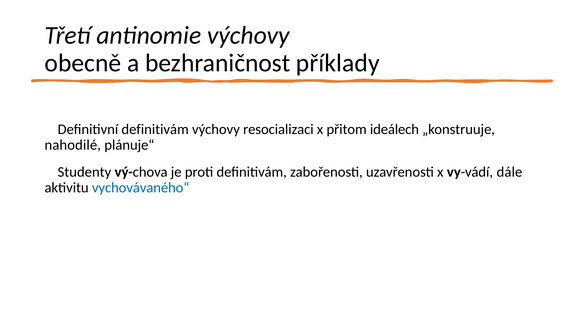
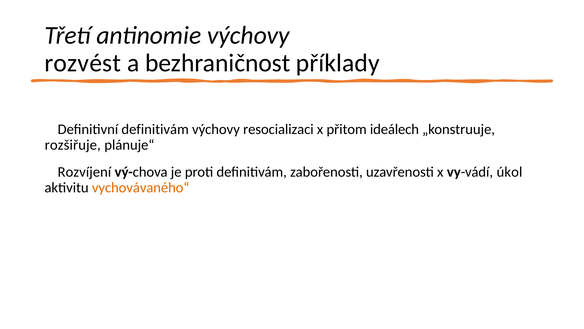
obecně: obecně -> rozvést
nahodilé: nahodilé -> rozšiřuje
Studenty: Studenty -> Rozvíjení
dále: dále -> úkol
vychovávaného“ colour: blue -> orange
